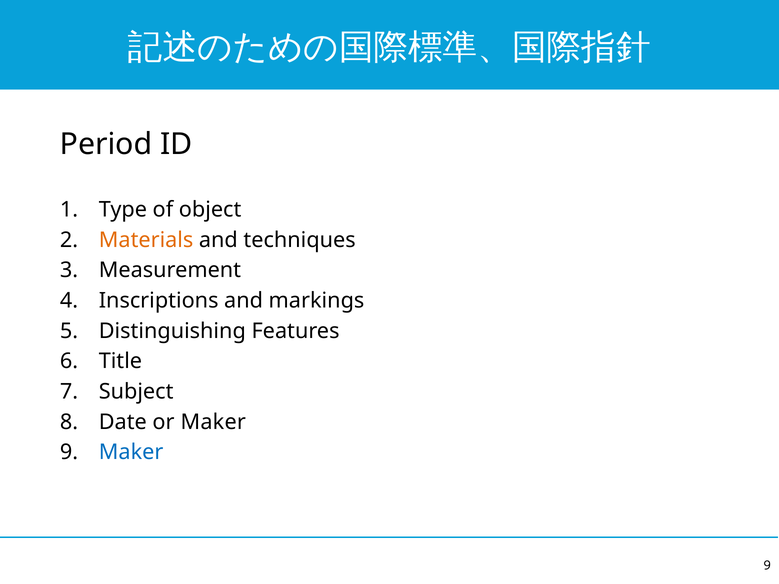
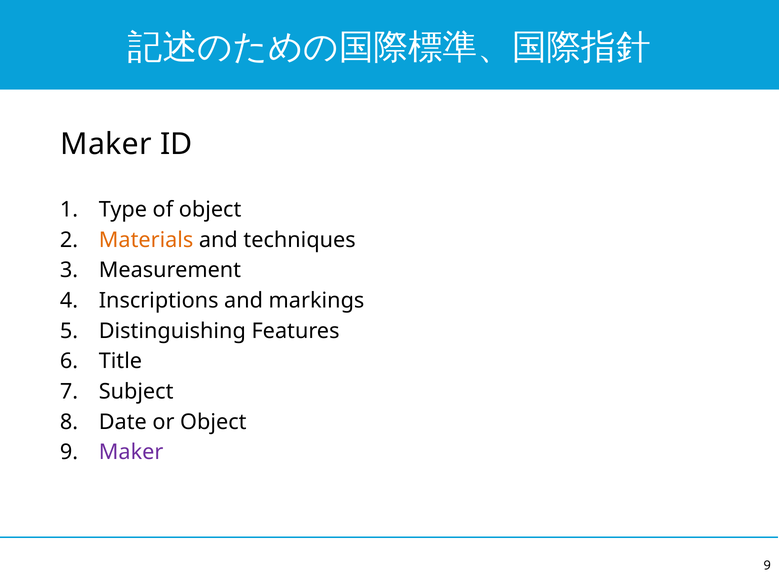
Period at (106, 144): Period -> Maker
or Maker: Maker -> Object
Maker at (131, 452) colour: blue -> purple
